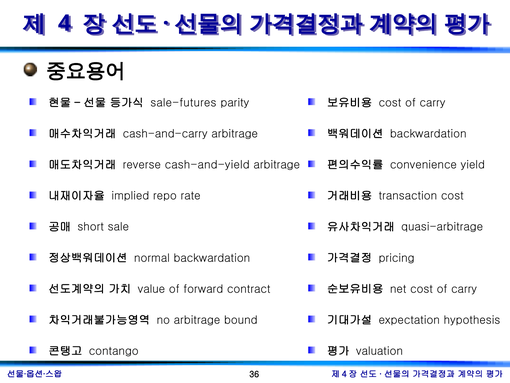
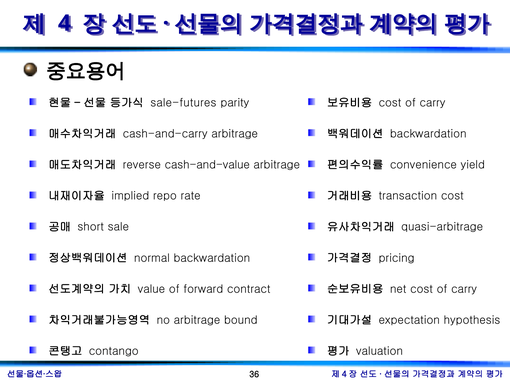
cash-and-yield: cash-and-yield -> cash-and-value
